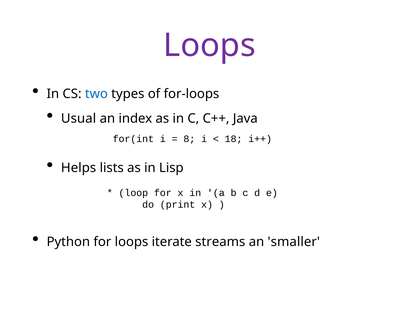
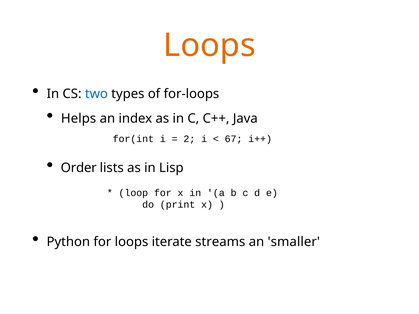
Loops at (209, 45) colour: purple -> orange
Usual: Usual -> Helps
8: 8 -> 2
18: 18 -> 67
Helps: Helps -> Order
